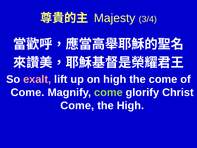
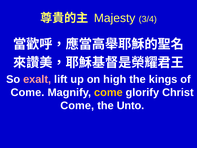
the come: come -> kings
come at (108, 92) colour: light green -> yellow
the High: High -> Unto
